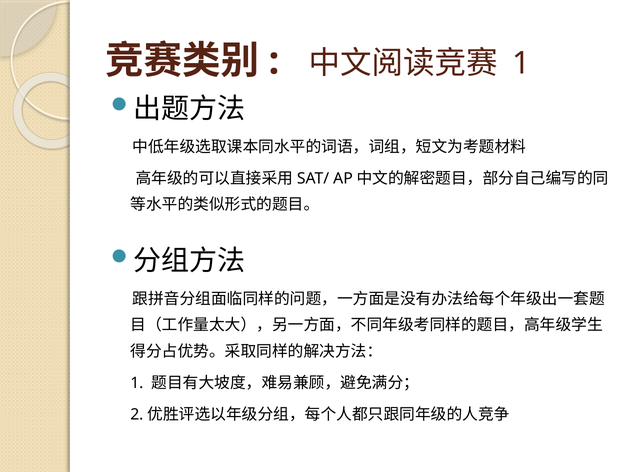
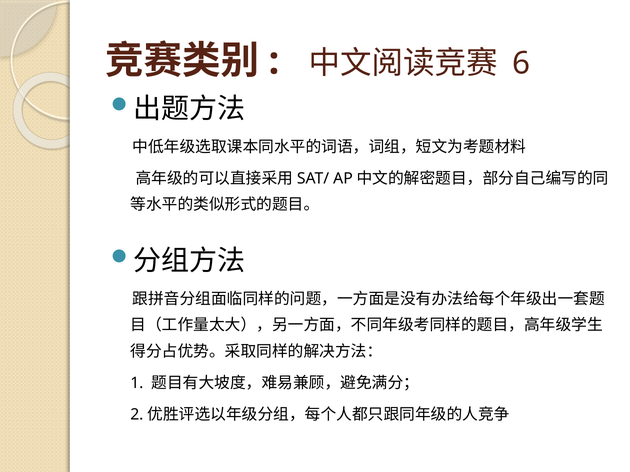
1 at (521, 63): 1 -> 6
